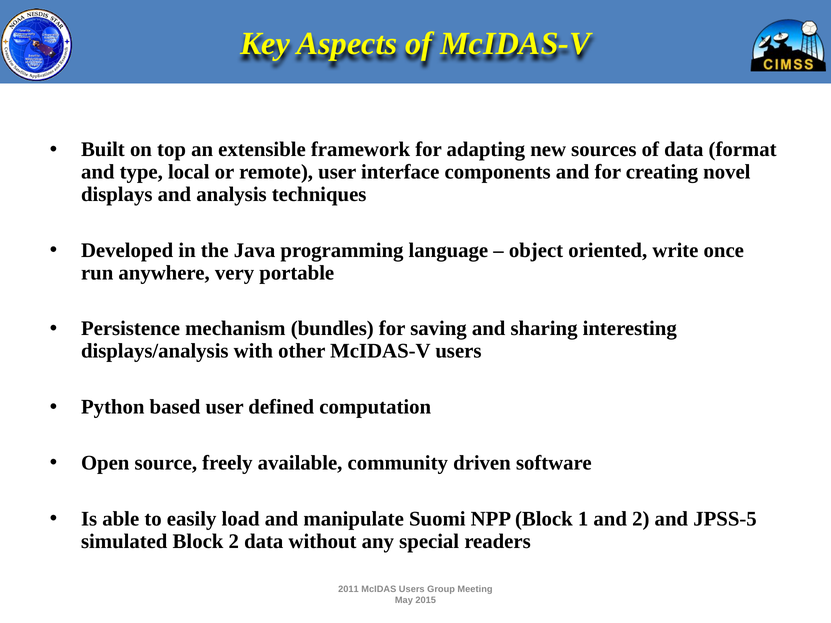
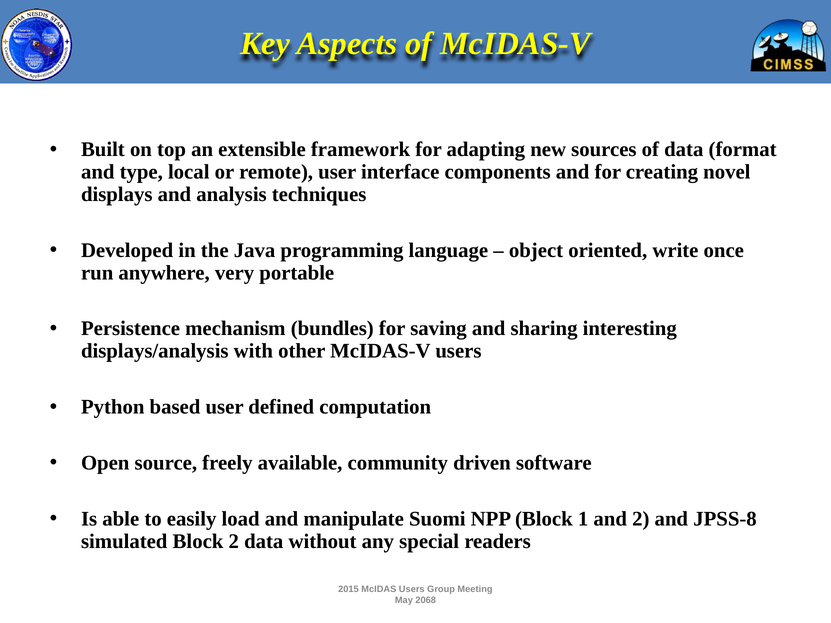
JPSS-5: JPSS-5 -> JPSS-8
2011: 2011 -> 2015
2015: 2015 -> 2068
